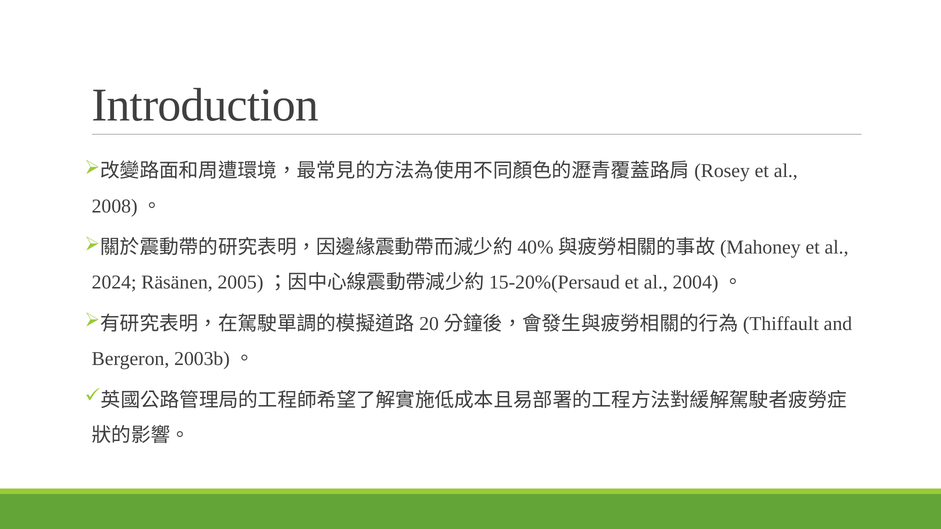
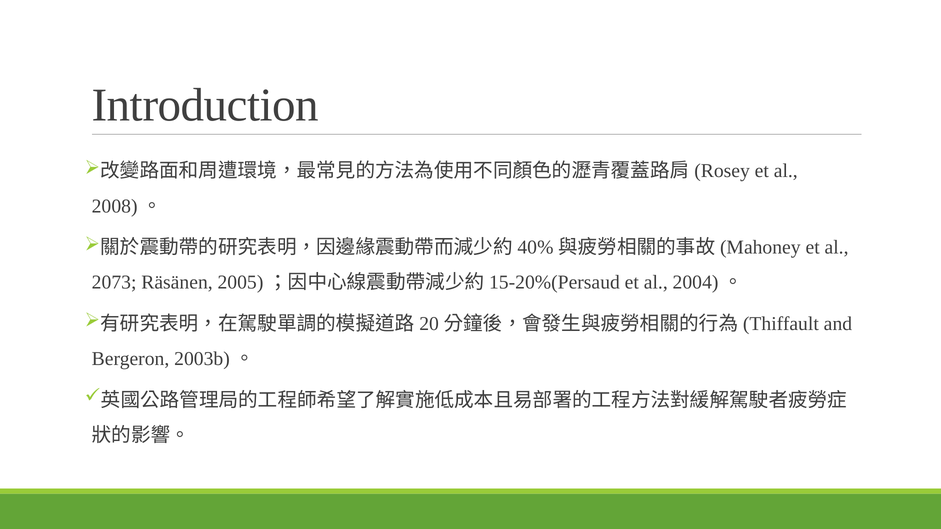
2024: 2024 -> 2073
